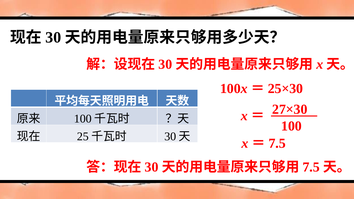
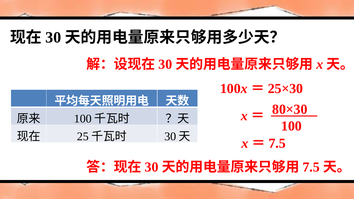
27×30: 27×30 -> 80×30
